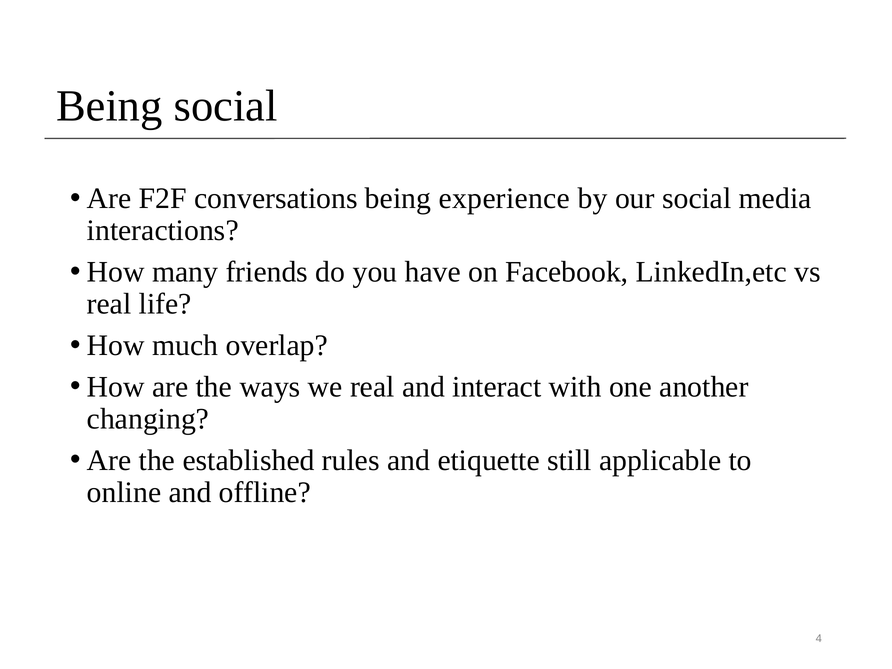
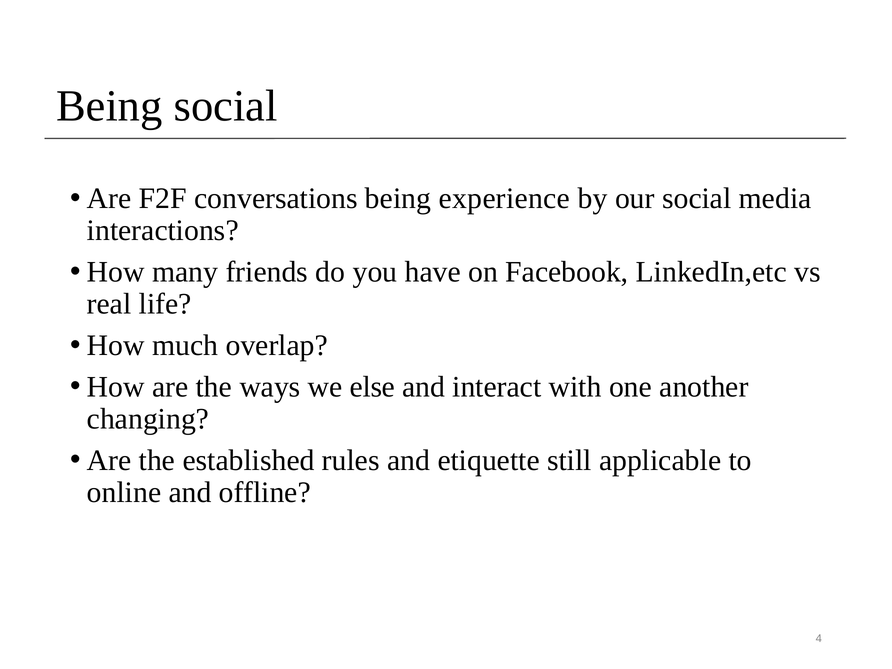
we real: real -> else
